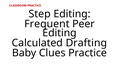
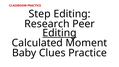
Frequent: Frequent -> Research
Editing at (59, 33) underline: none -> present
Drafting: Drafting -> Moment
